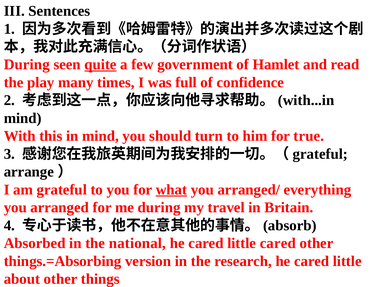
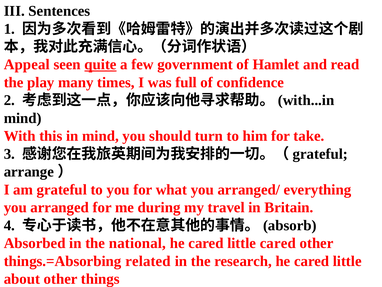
During at (27, 64): During -> Appeal
true: true -> take
what underline: present -> none
version: version -> related
